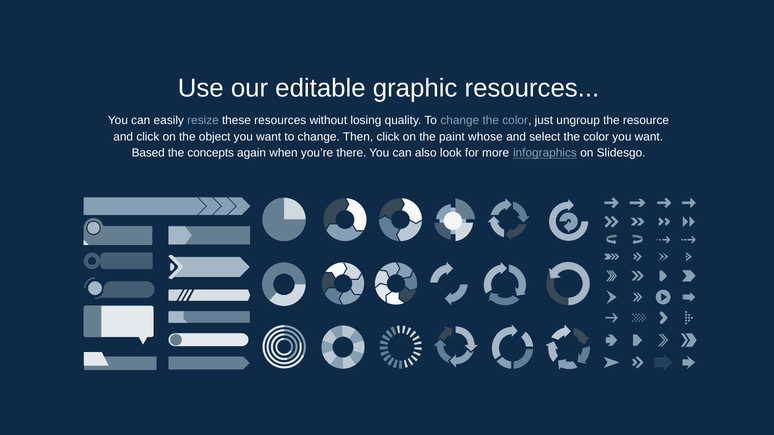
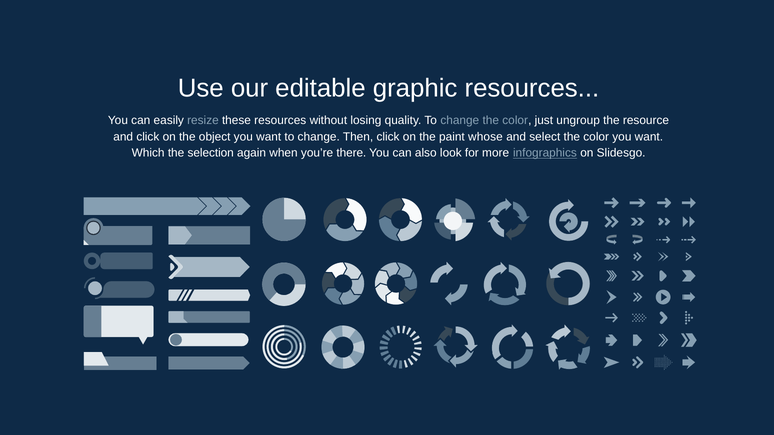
Based: Based -> Which
concepts: concepts -> selection
